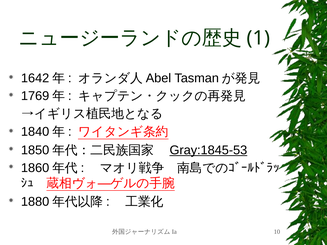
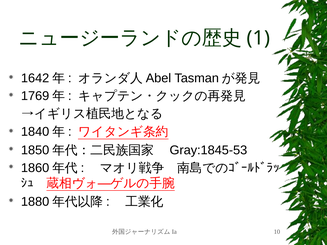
Gray:1845-53 underline: present -> none
